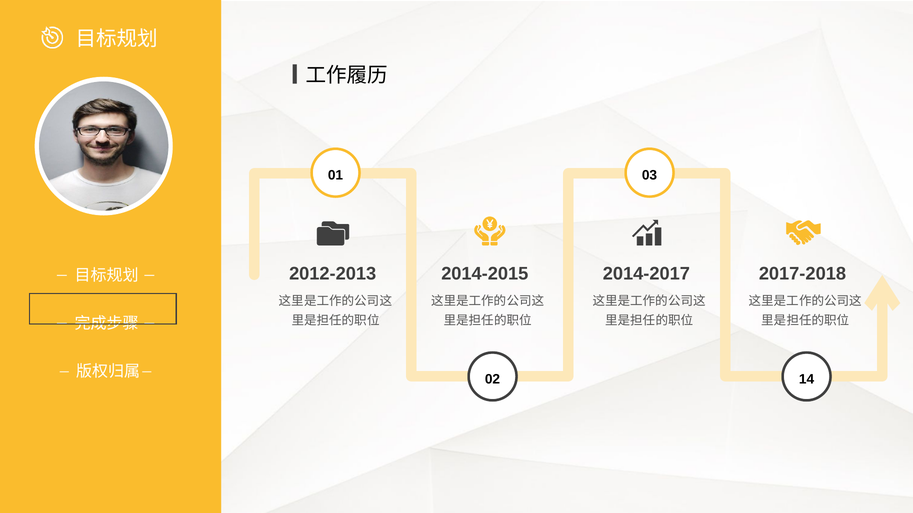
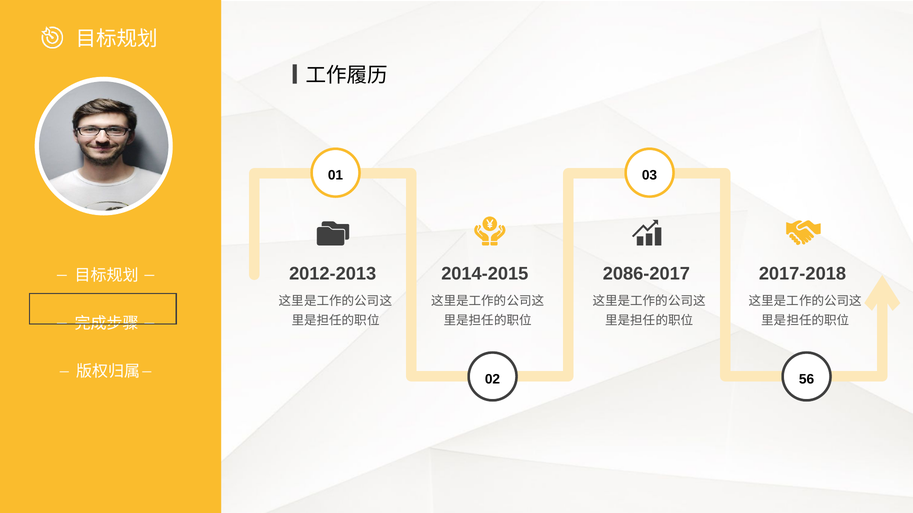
2014-2017: 2014-2017 -> 2086-2017
14: 14 -> 56
